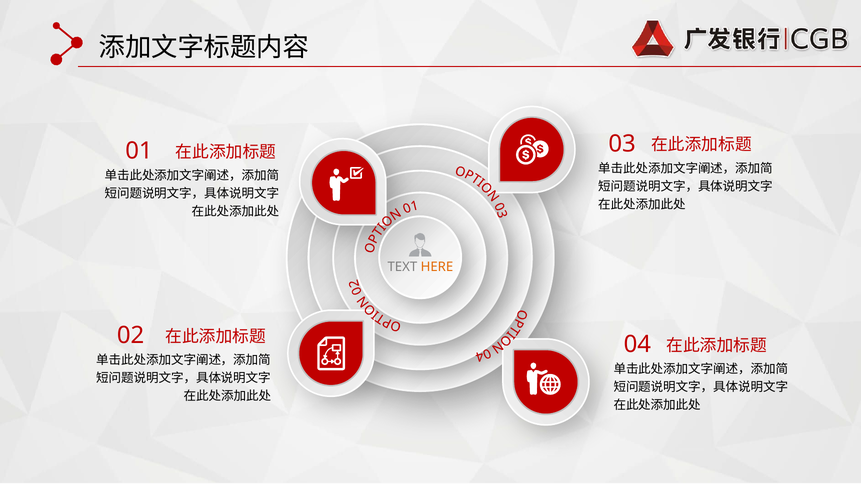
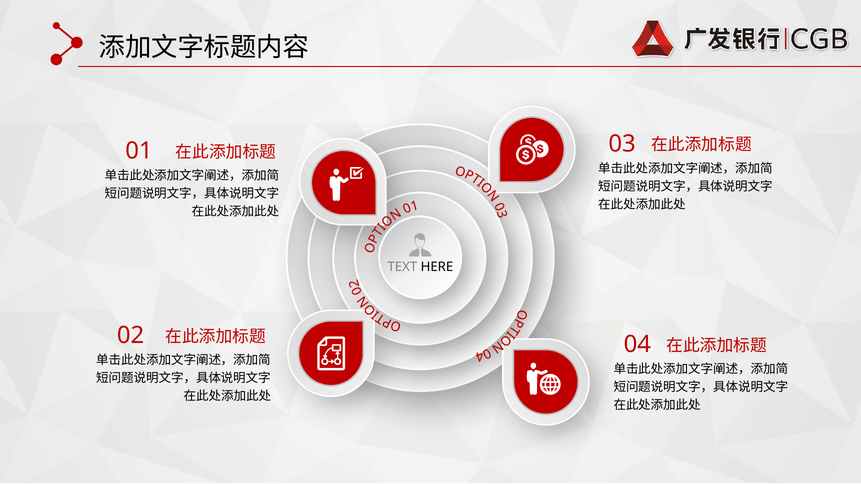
HERE colour: orange -> black
